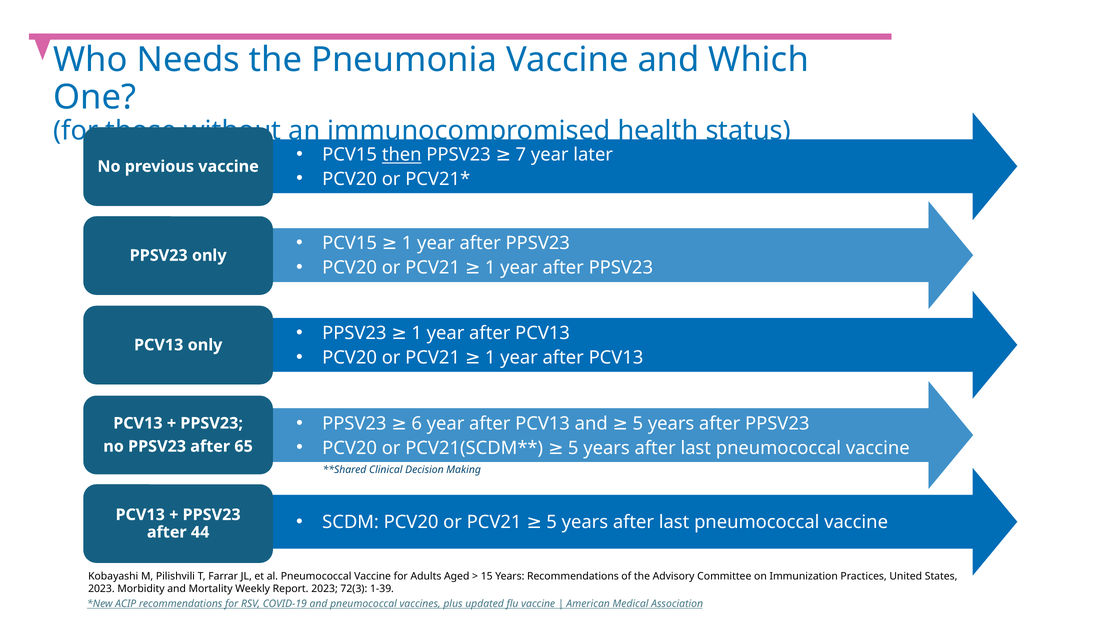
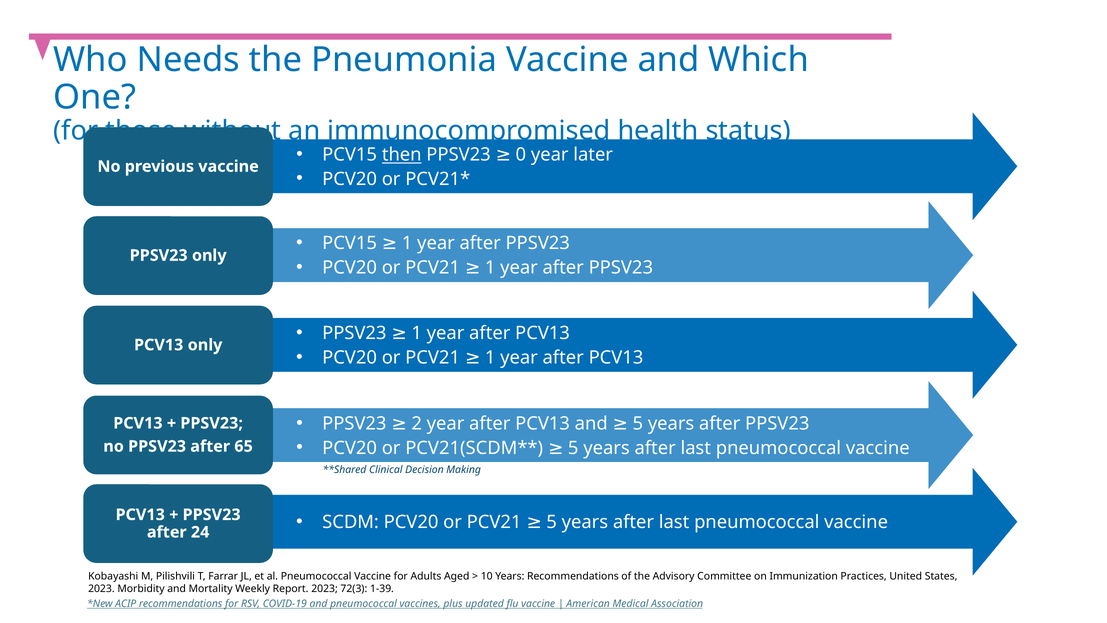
7: 7 -> 0
6: 6 -> 2
44: 44 -> 24
15: 15 -> 10
